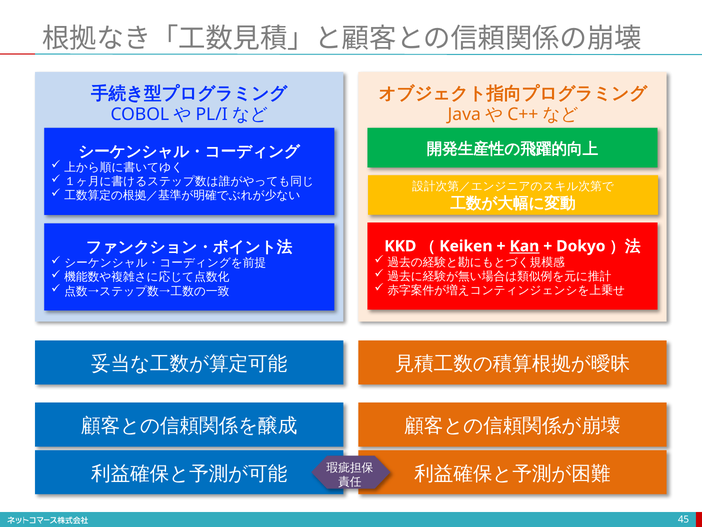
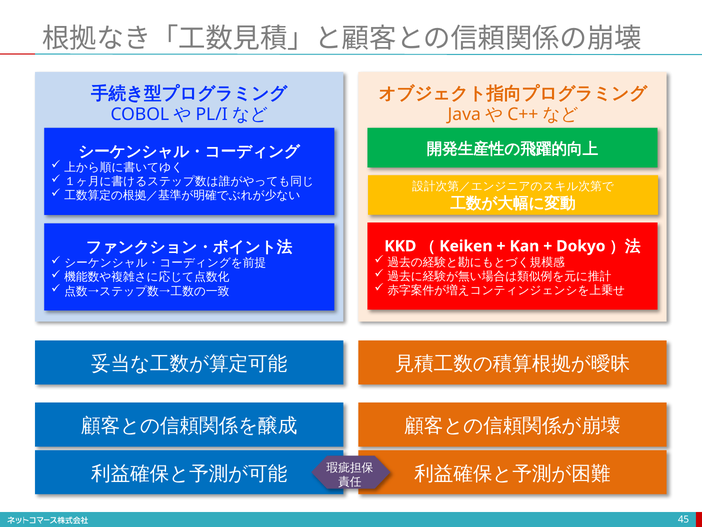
Kan underline: present -> none
